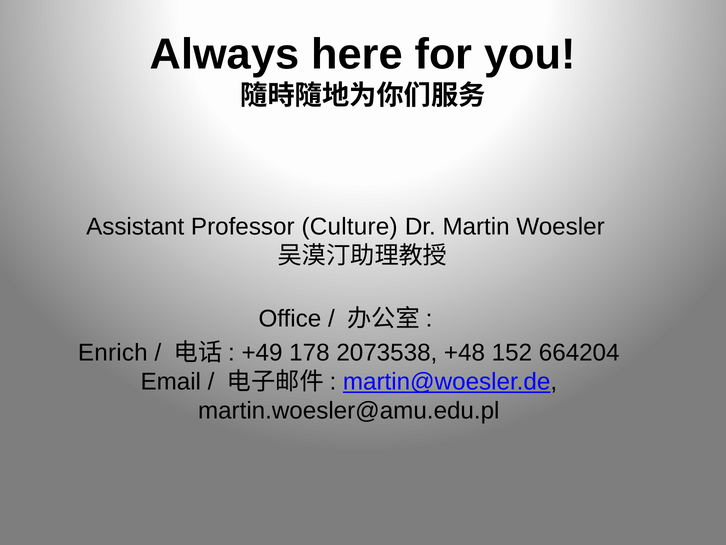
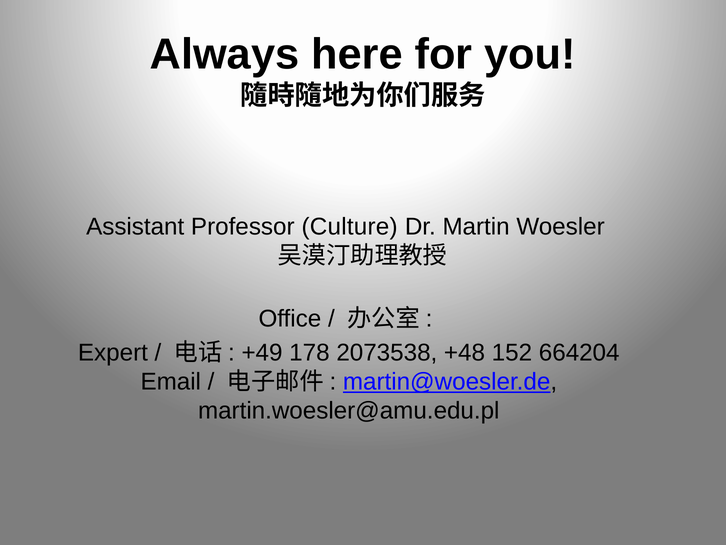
Enrich: Enrich -> Expert
